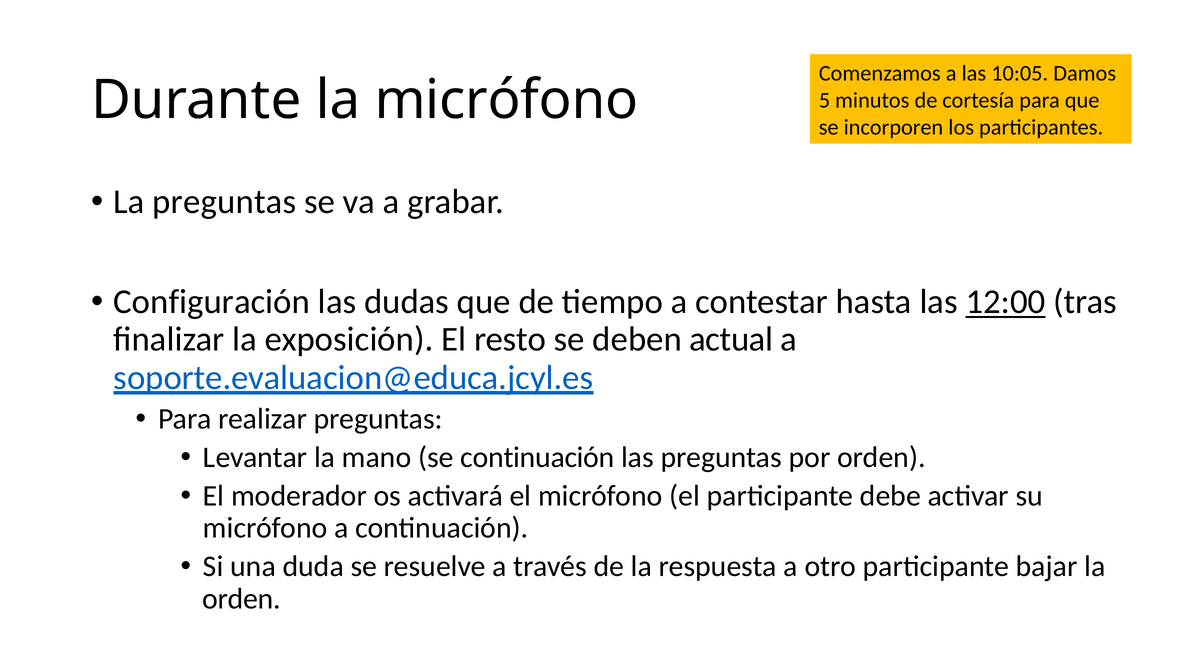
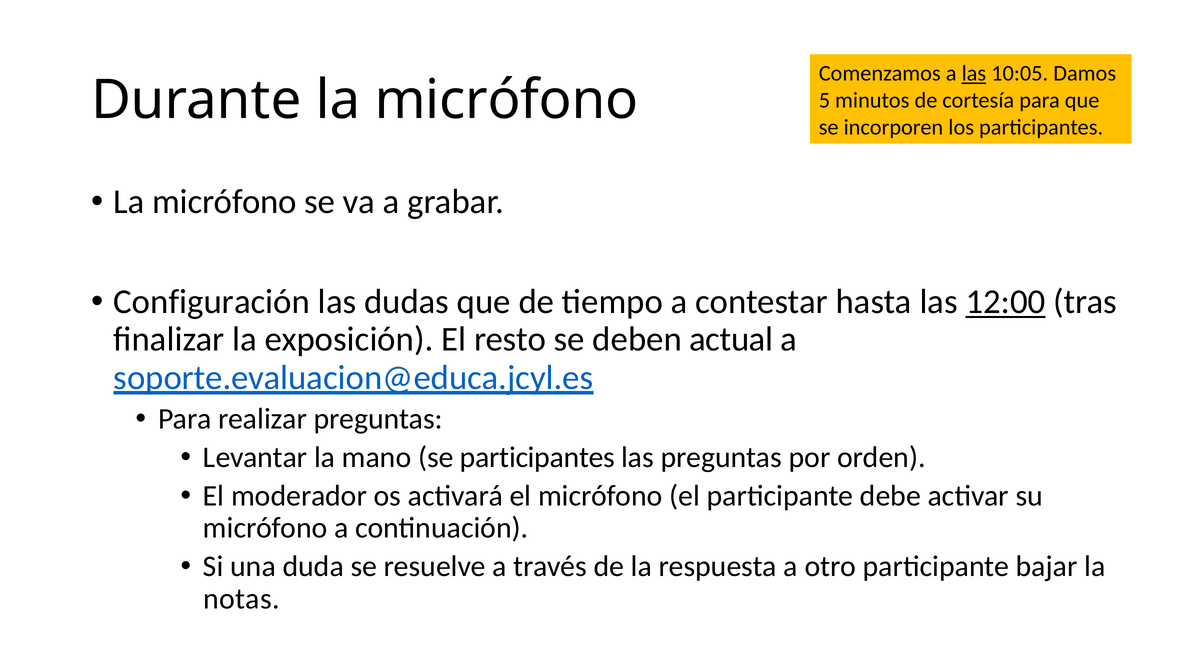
las at (974, 74) underline: none -> present
preguntas at (224, 202): preguntas -> micrófono
se continuación: continuación -> participantes
orden at (242, 598): orden -> notas
